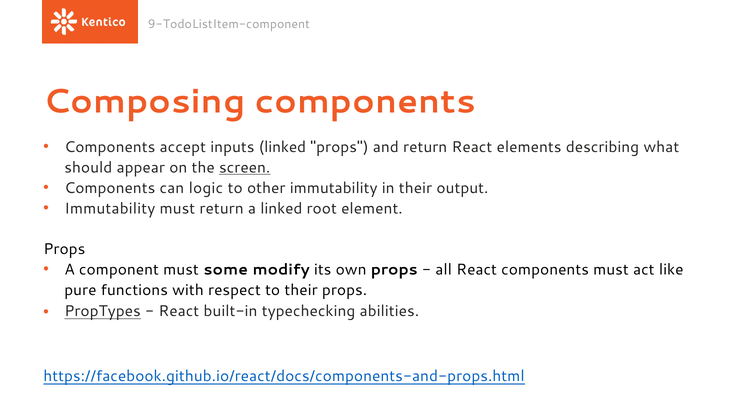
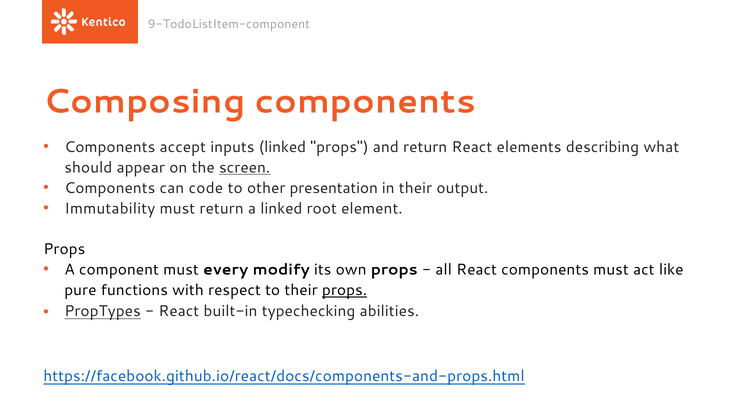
logic: logic -> code
other immutability: immutability -> presentation
some: some -> every
props at (345, 291) underline: none -> present
